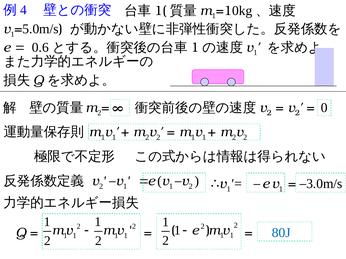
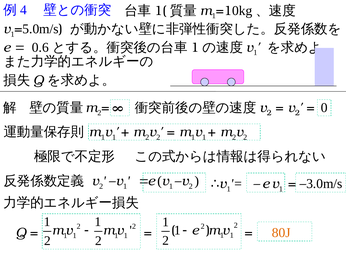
80J colour: blue -> orange
